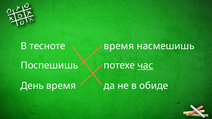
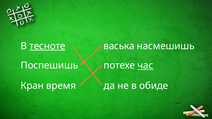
тесноте underline: none -> present
время at (119, 46): время -> васька
День: День -> Кран
